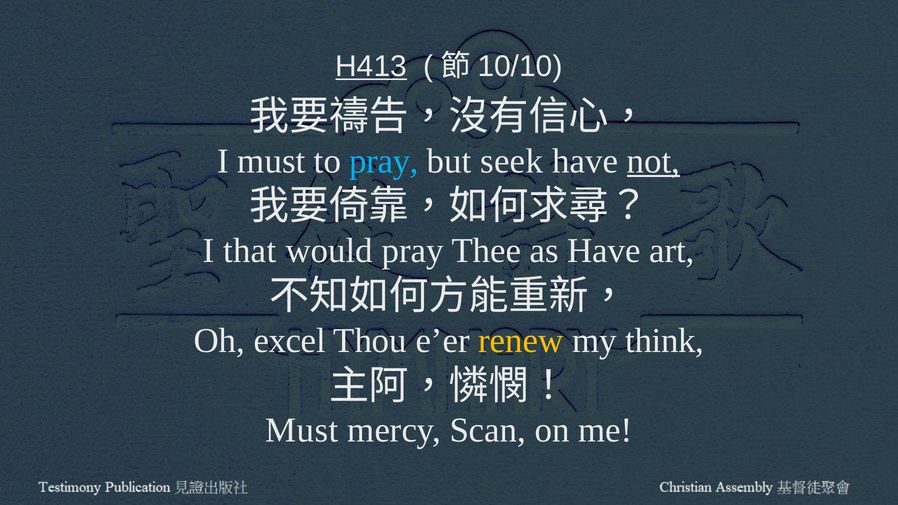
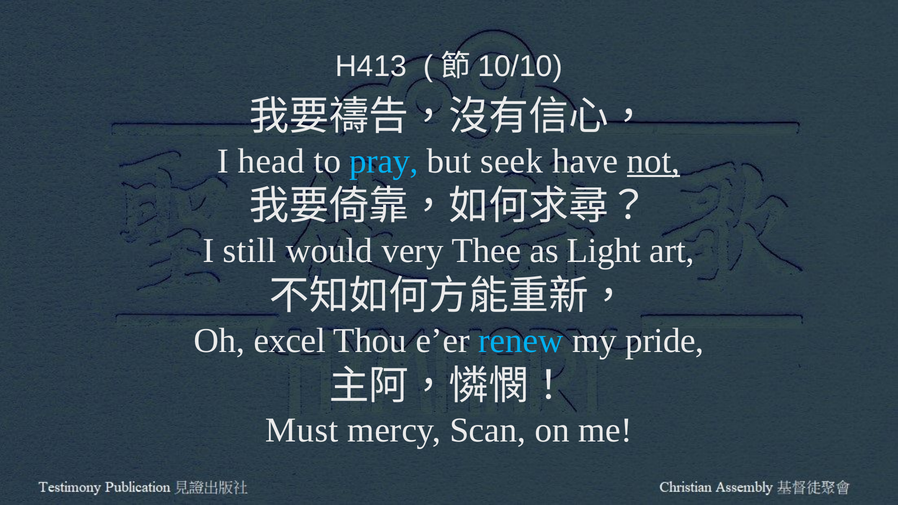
H413 underline: present -> none
I must: must -> head
that: that -> still
would pray: pray -> very
as Have: Have -> Light
renew colour: yellow -> light blue
think: think -> pride
